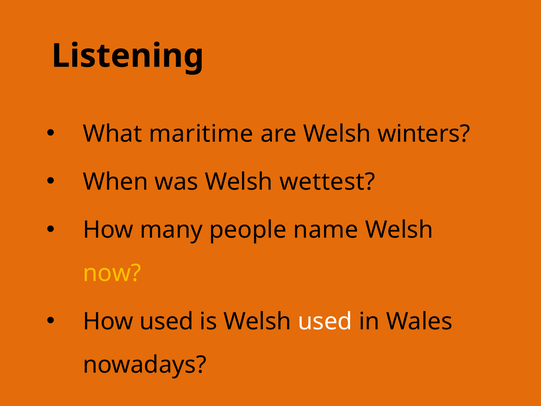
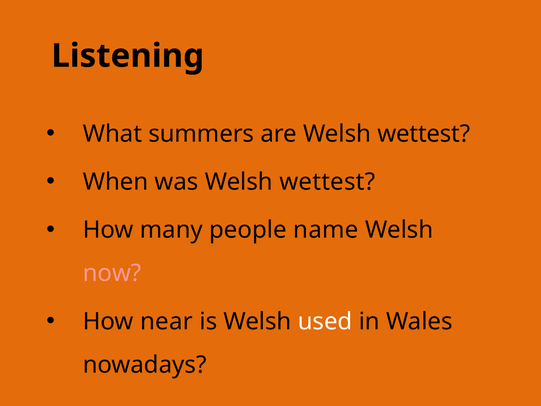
maritime: maritime -> summers
are Welsh winters: winters -> wettest
now colour: yellow -> pink
How used: used -> near
